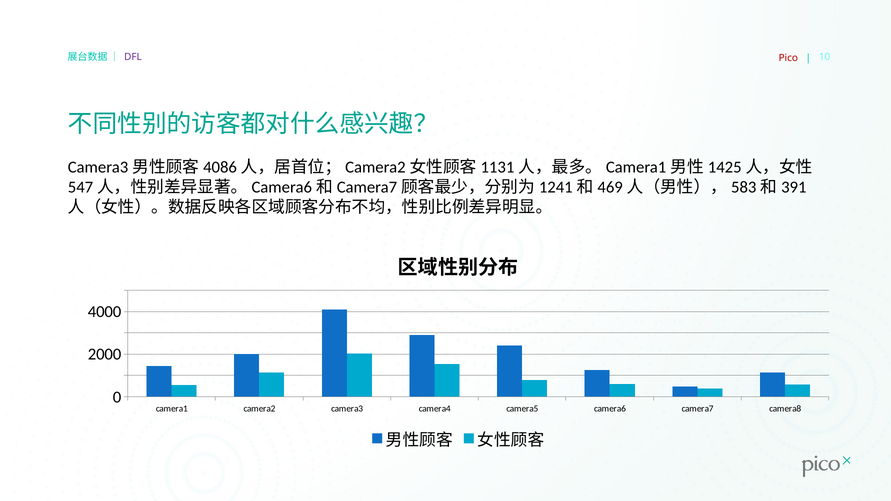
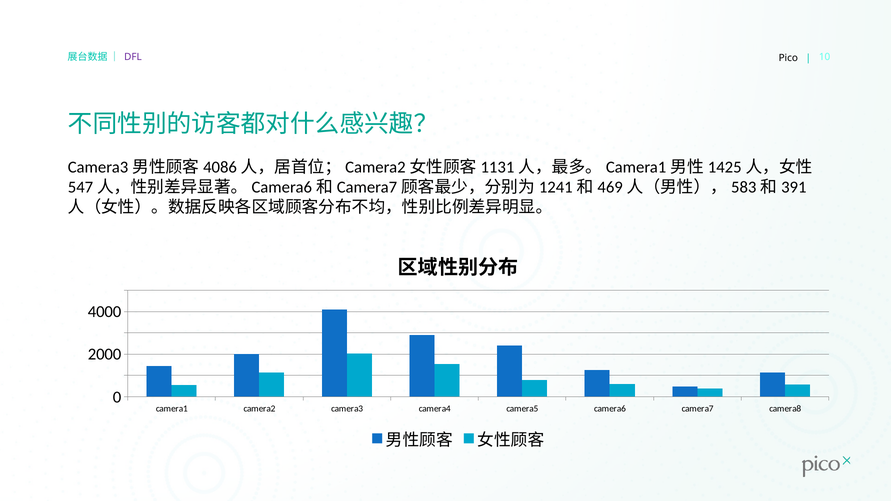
Pico colour: red -> black
